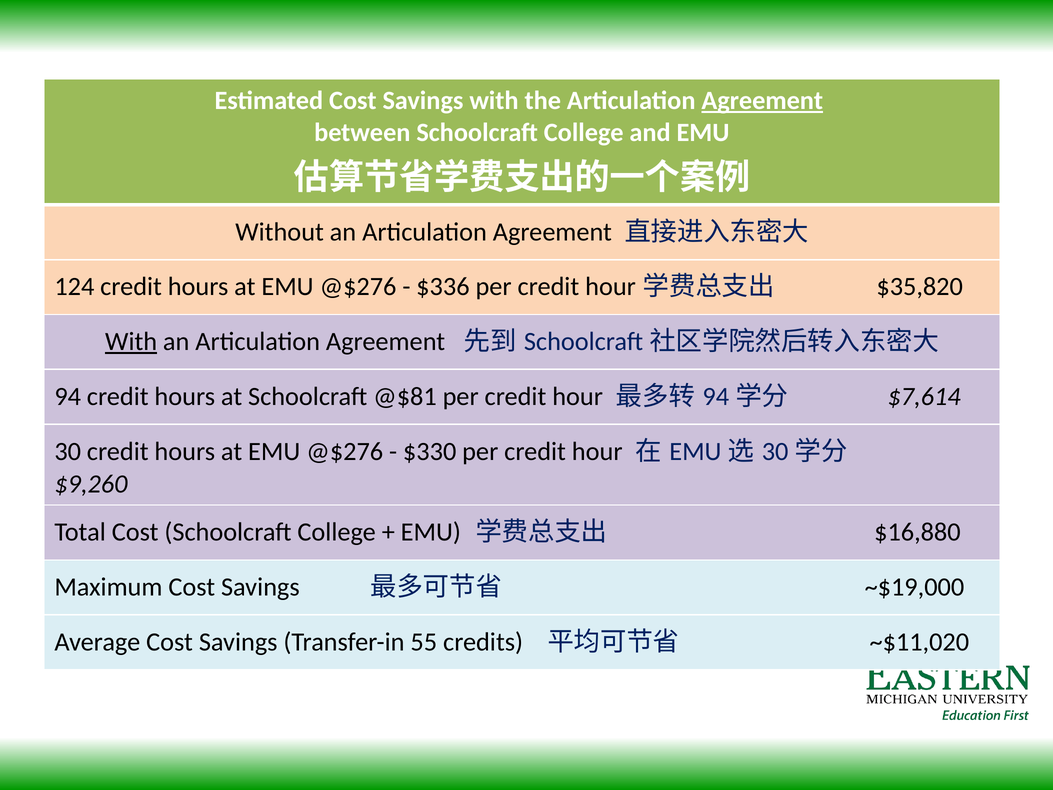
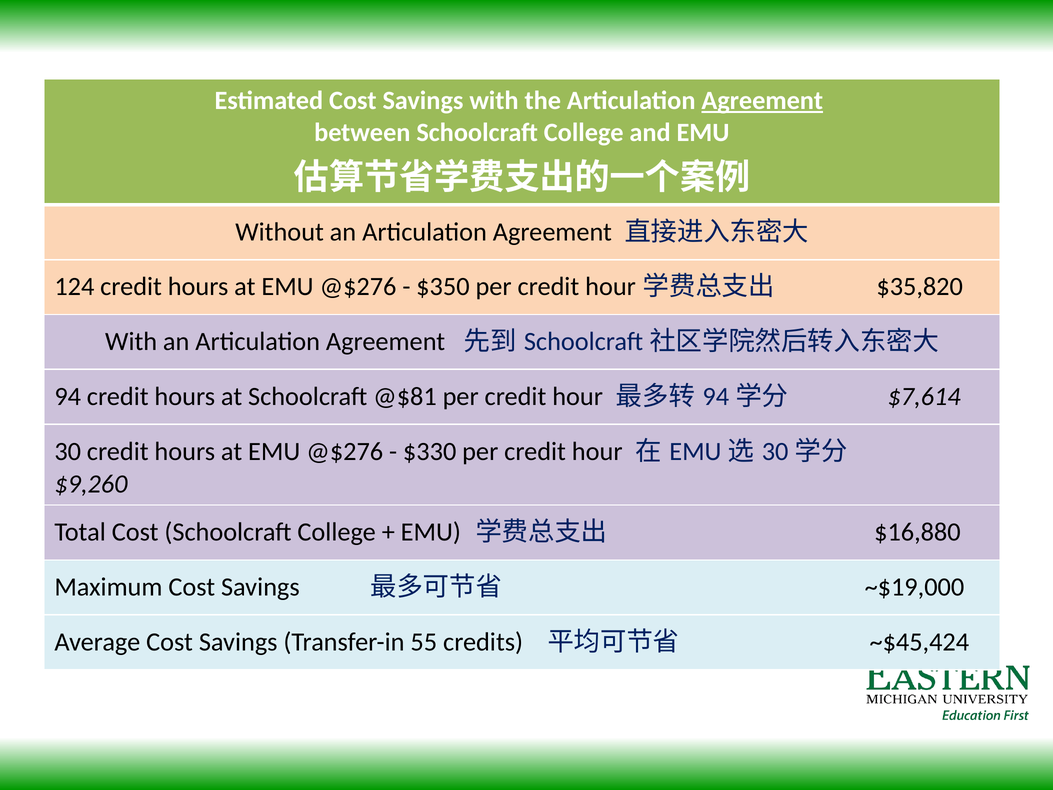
$336: $336 -> $350
With at (131, 342) underline: present -> none
~$11,020: ~$11,020 -> ~$45,424
